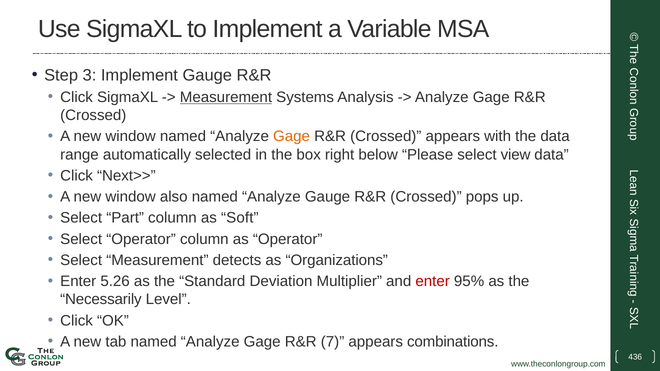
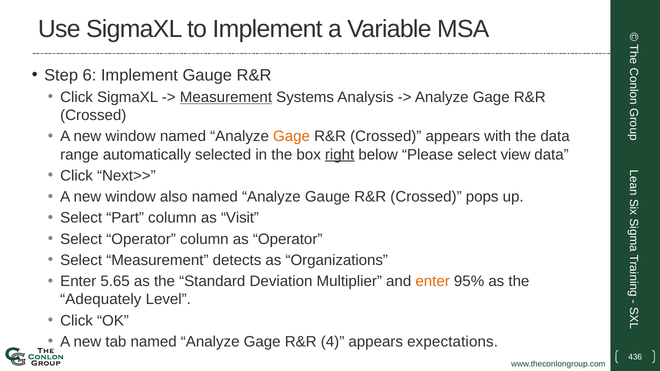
3: 3 -> 6
right underline: none -> present
Soft: Soft -> Visit
5.26: 5.26 -> 5.65
enter at (433, 282) colour: red -> orange
Necessarily: Necessarily -> Adequately
7: 7 -> 4
combinations: combinations -> expectations
